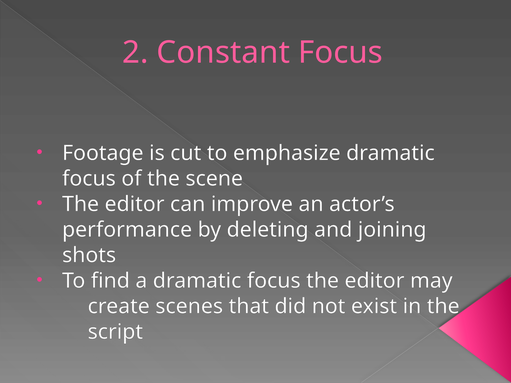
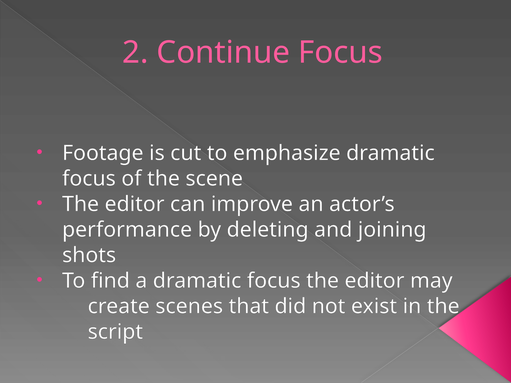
Constant: Constant -> Continue
